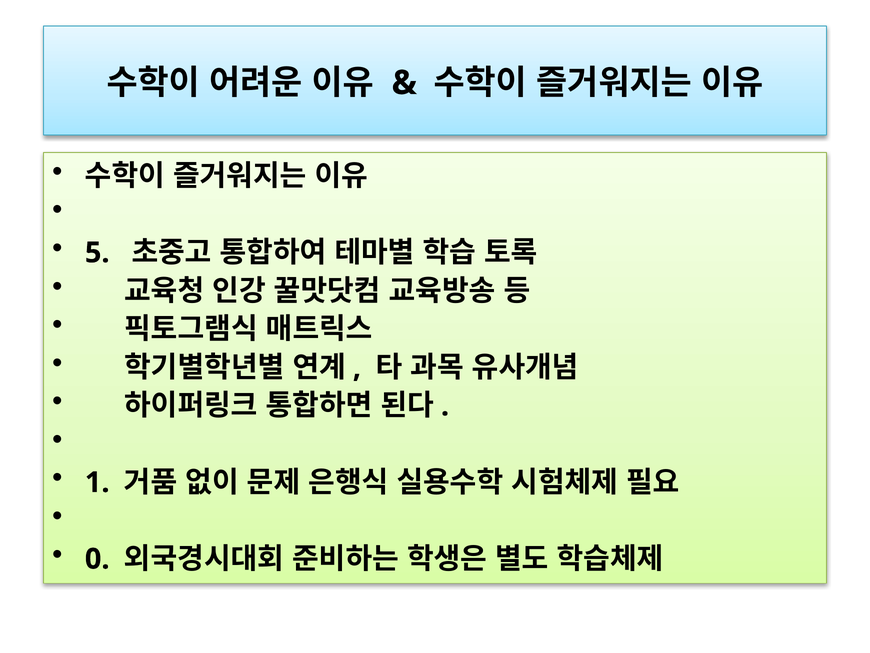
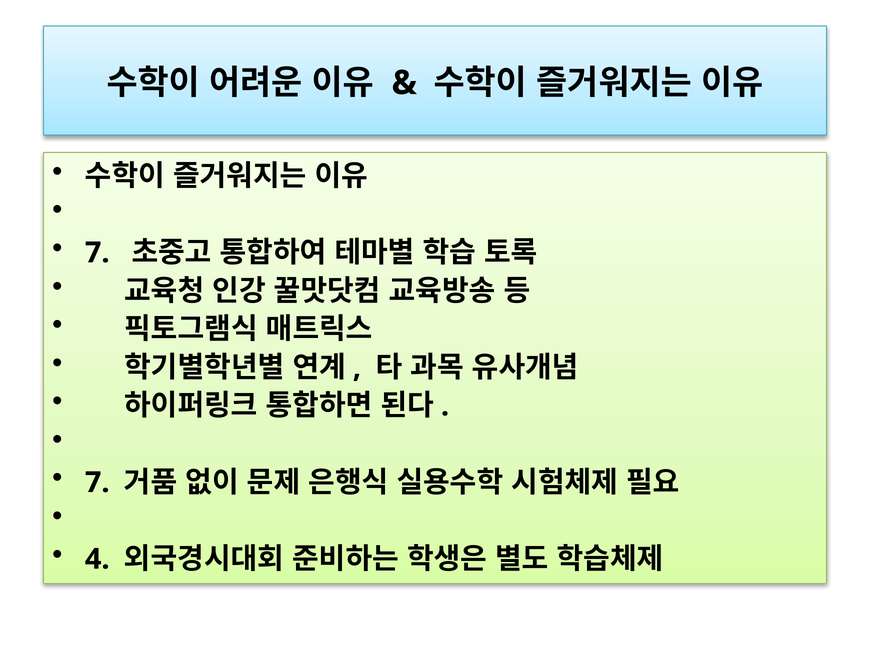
5 at (97, 253): 5 -> 7
1 at (97, 482): 1 -> 7
0: 0 -> 4
